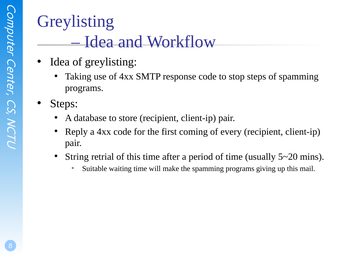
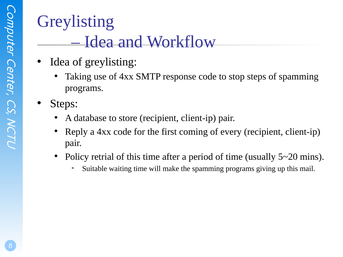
String: String -> Policy
